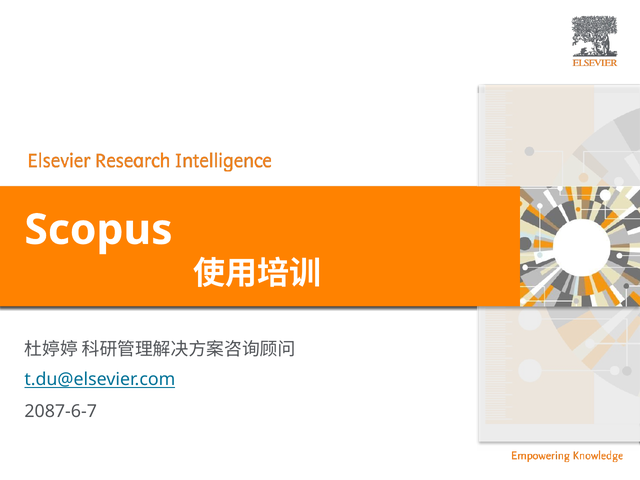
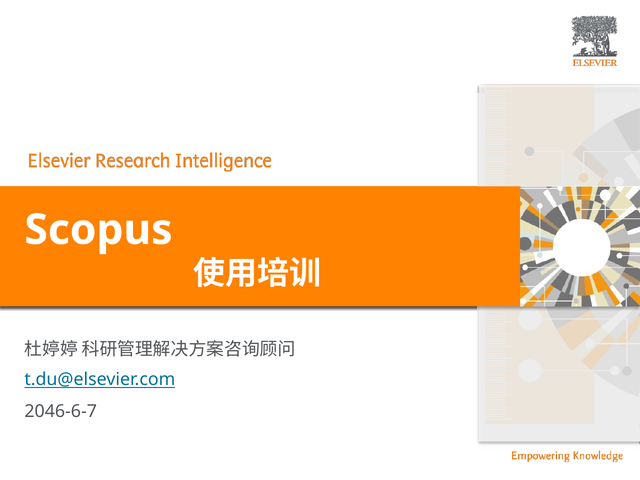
2087-6-7: 2087-6-7 -> 2046-6-7
